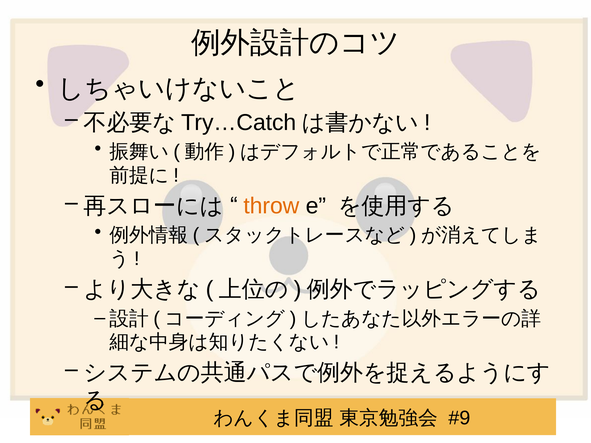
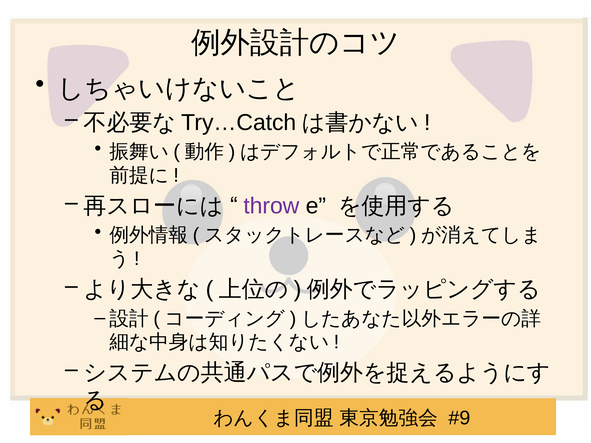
throw colour: orange -> purple
